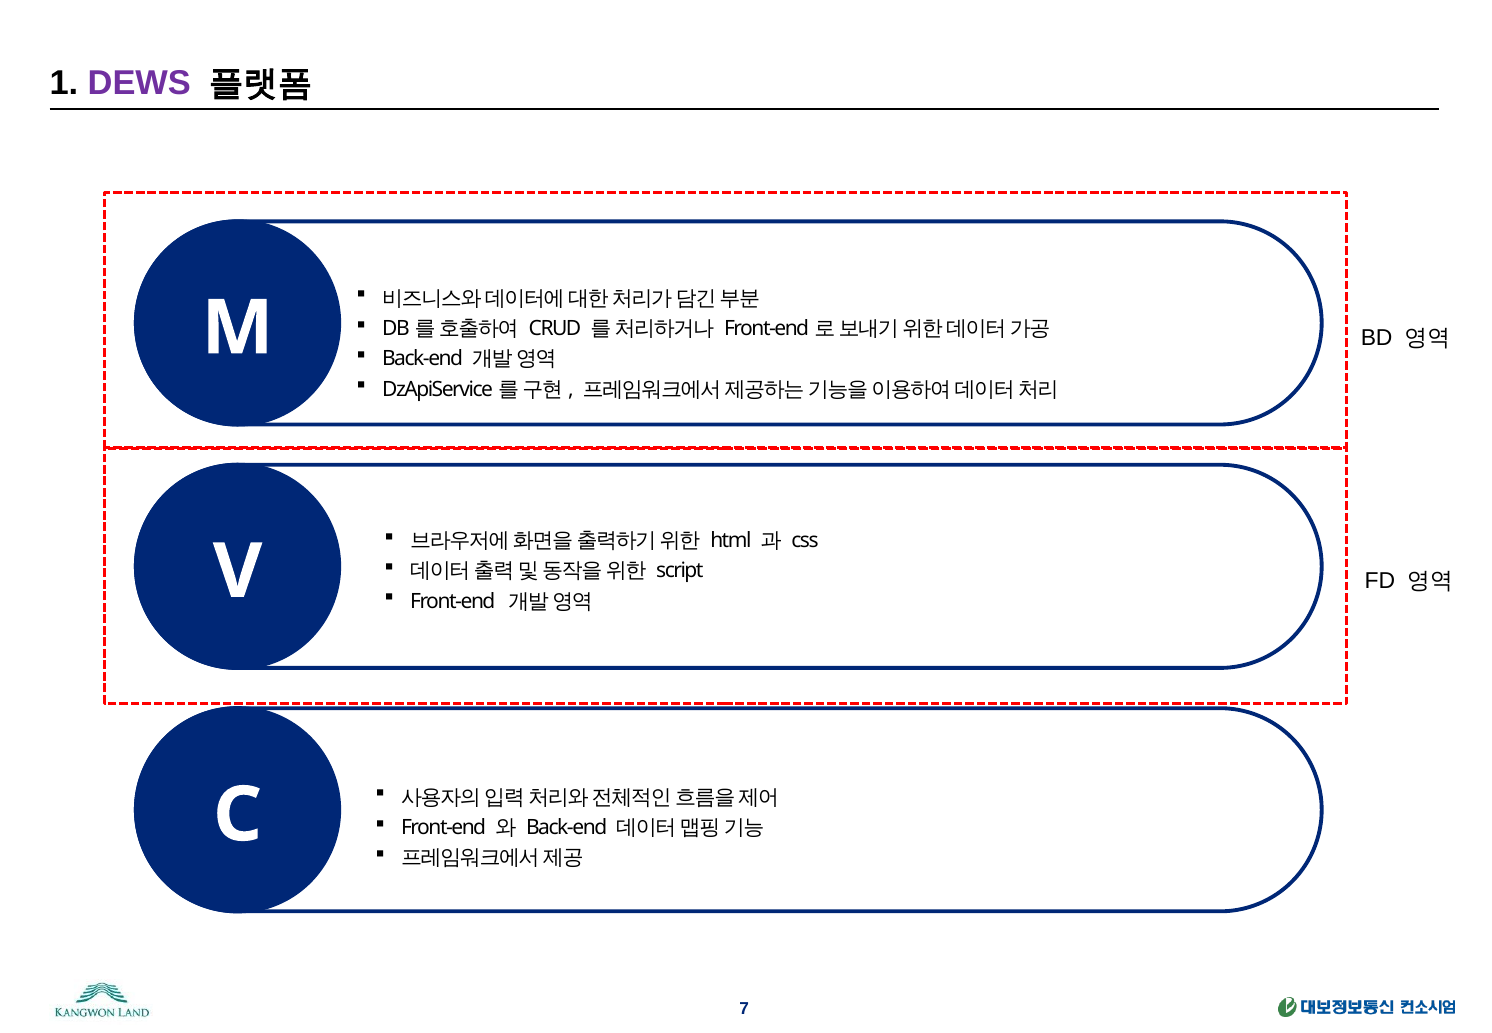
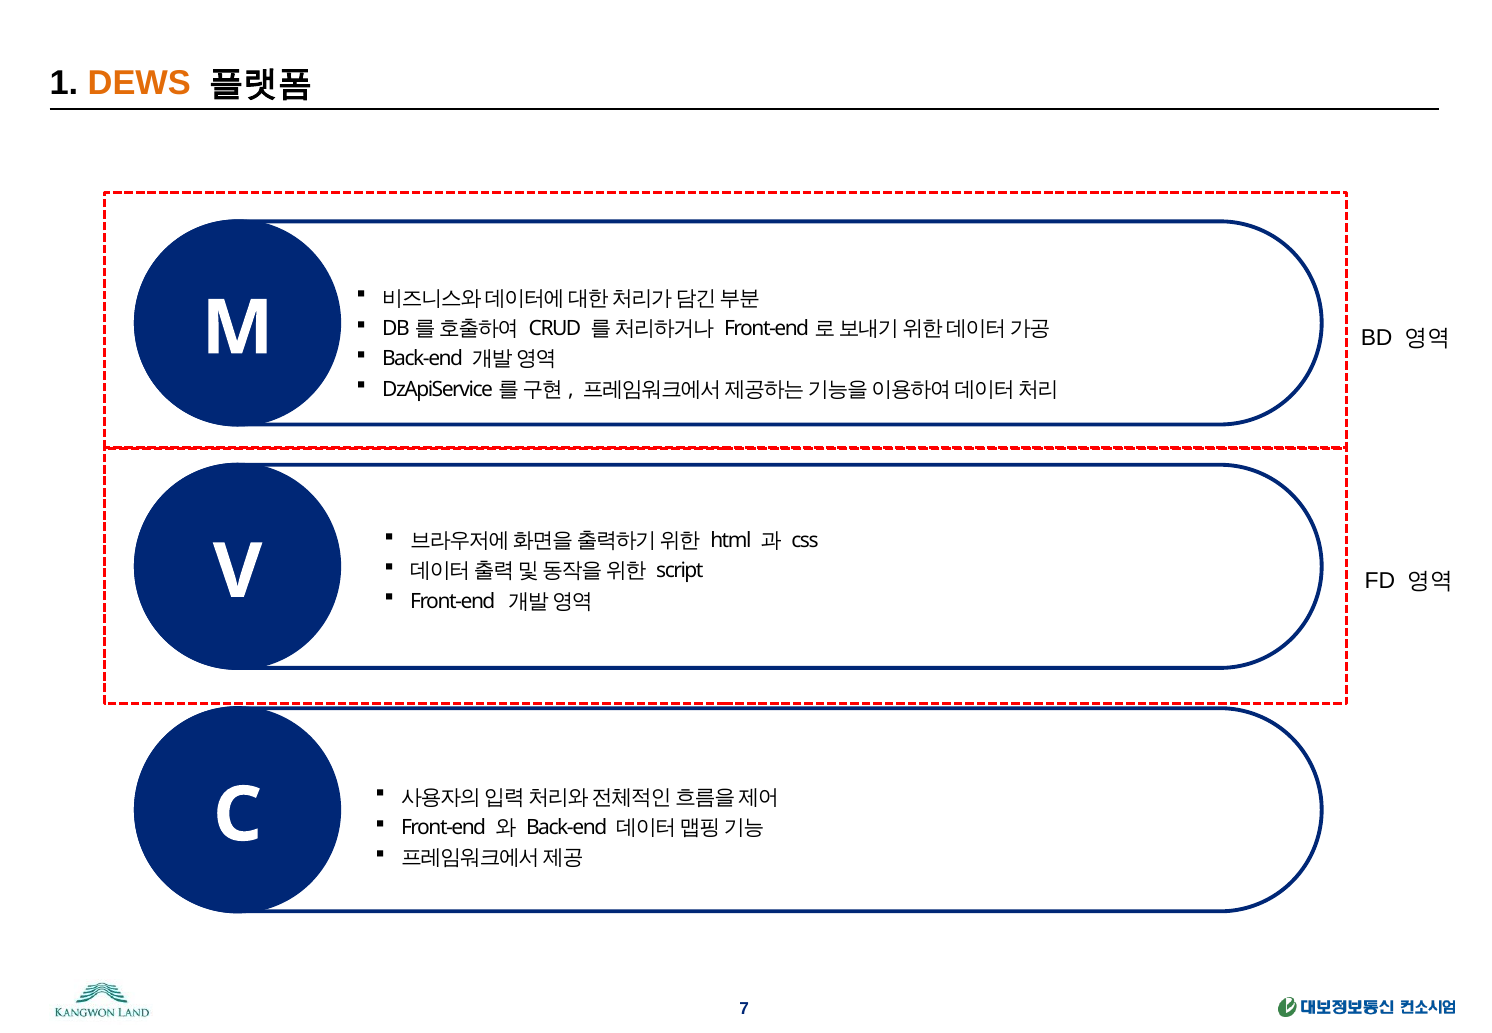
DEWS colour: purple -> orange
